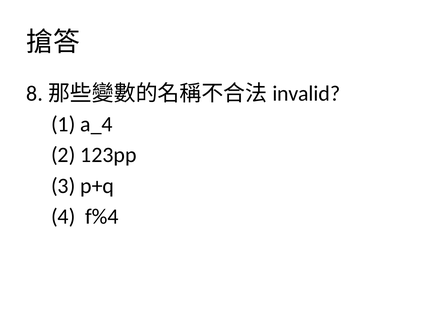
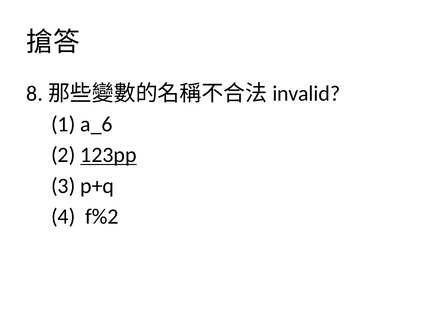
a_4: a_4 -> a_6
123pp underline: none -> present
f%4: f%4 -> f%2
